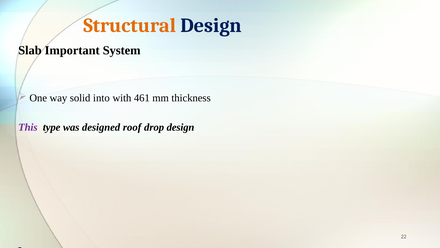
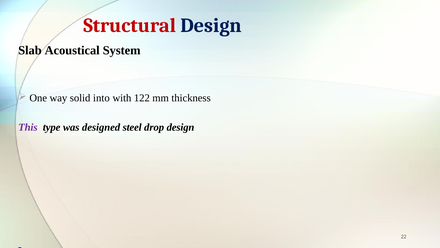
Structural colour: orange -> red
Important: Important -> Acoustical
461: 461 -> 122
roof: roof -> steel
